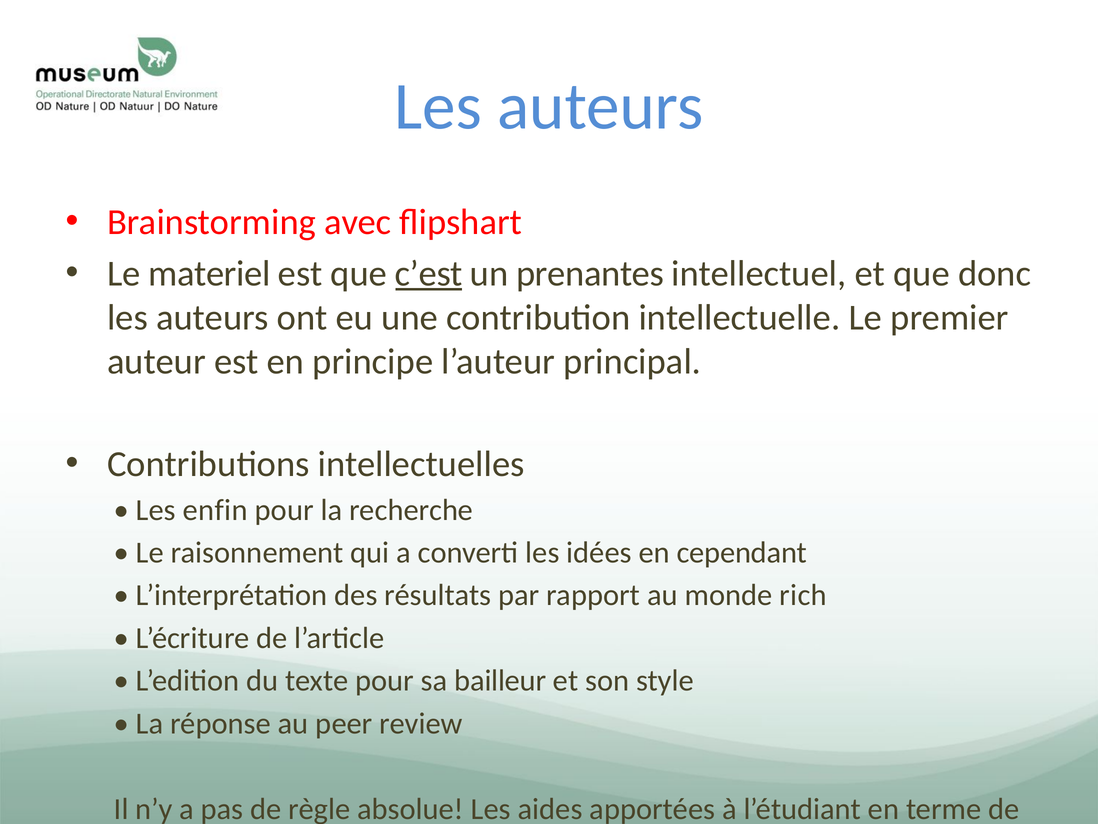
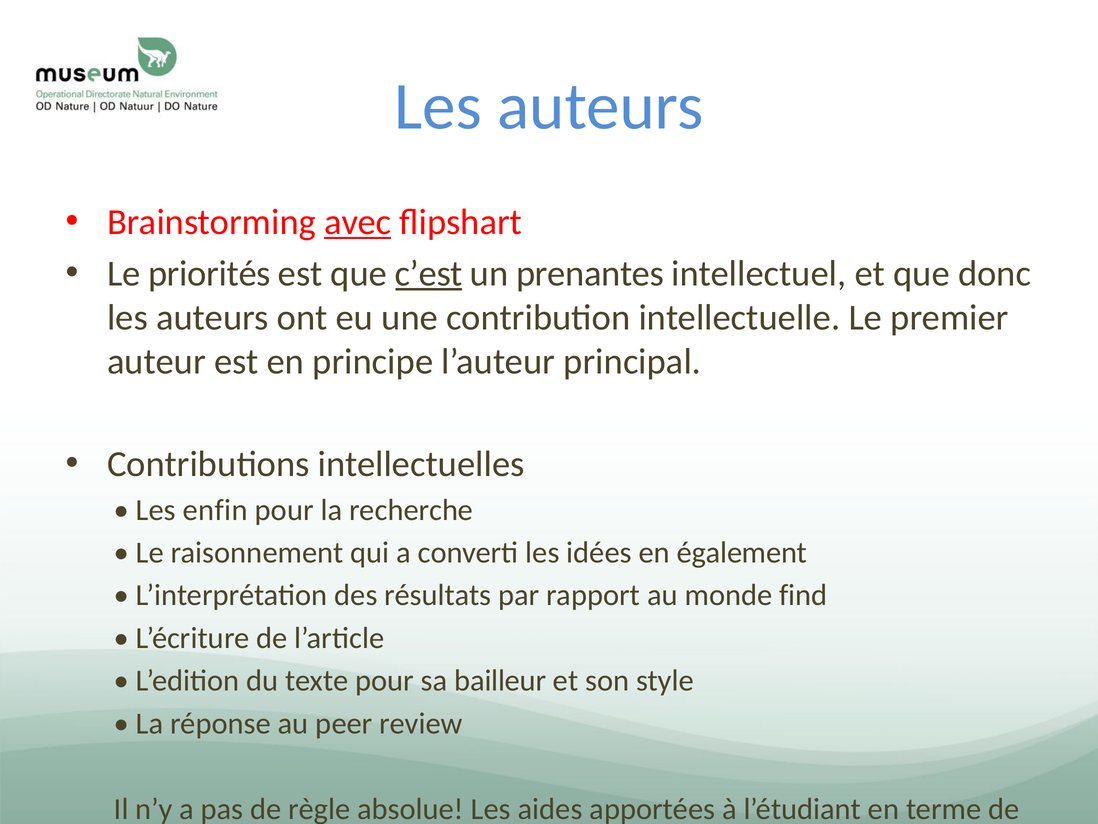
avec underline: none -> present
materiel: materiel -> priorités
cependant: cependant -> également
rich: rich -> find
